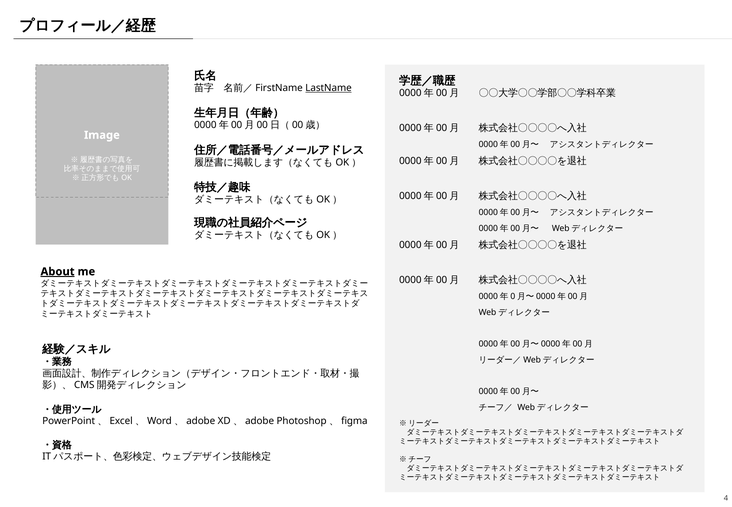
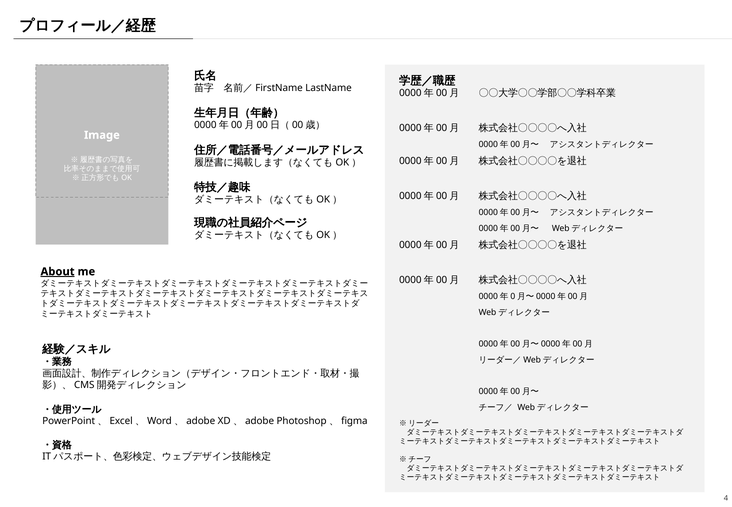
LastName underline: present -> none
